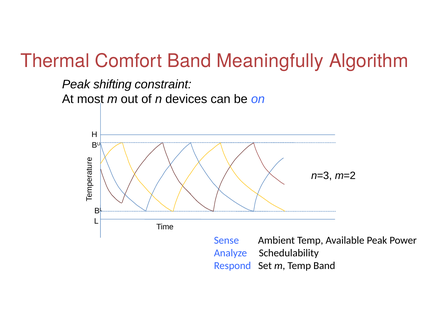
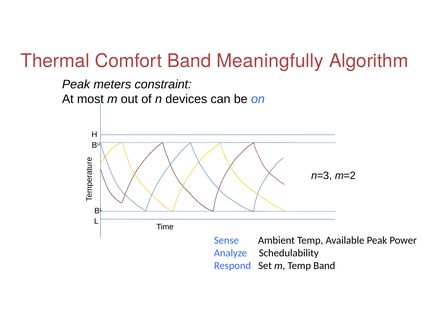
shifting: shifting -> meters
